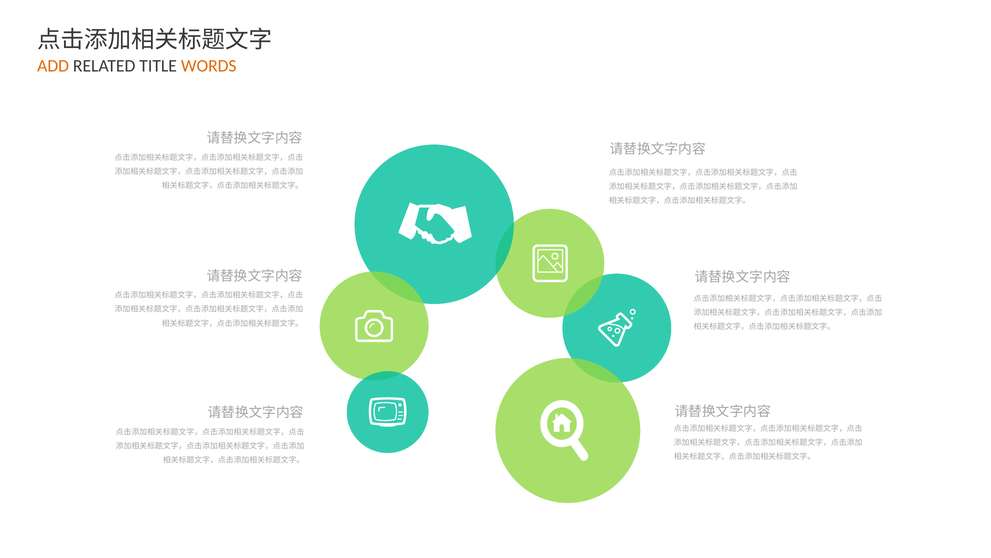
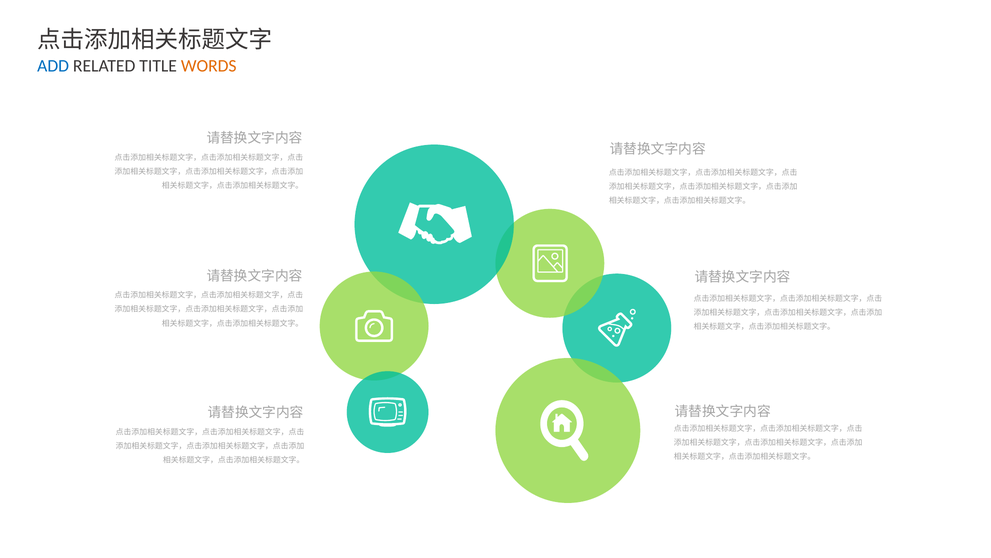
ADD colour: orange -> blue
